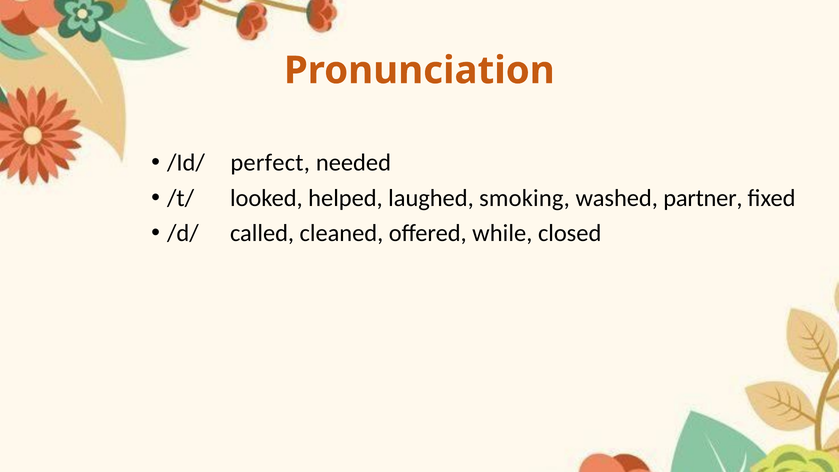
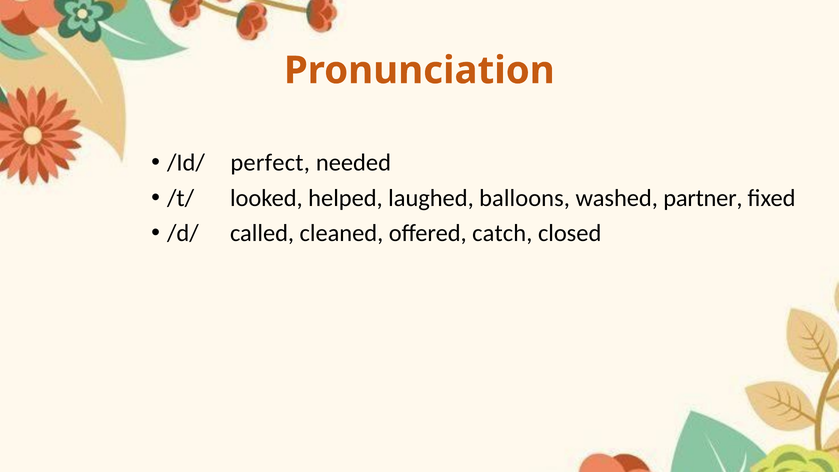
smoking: smoking -> balloons
while: while -> catch
